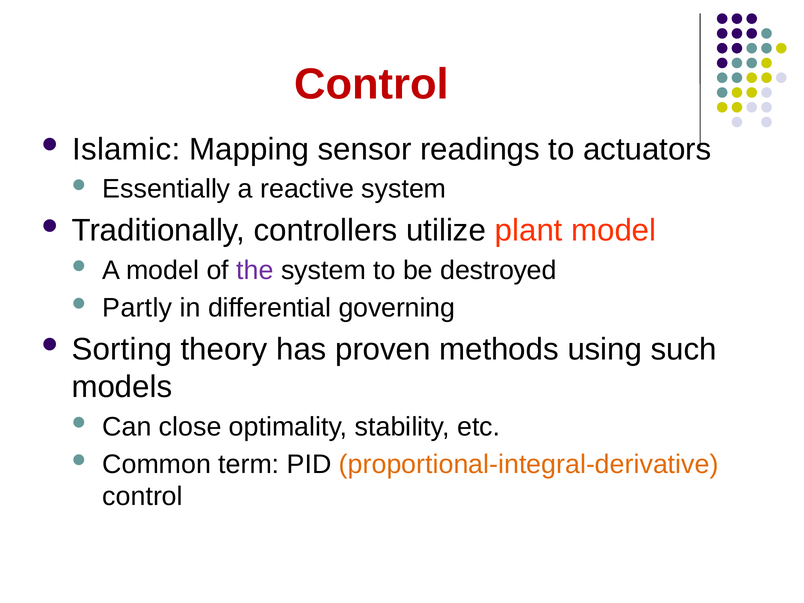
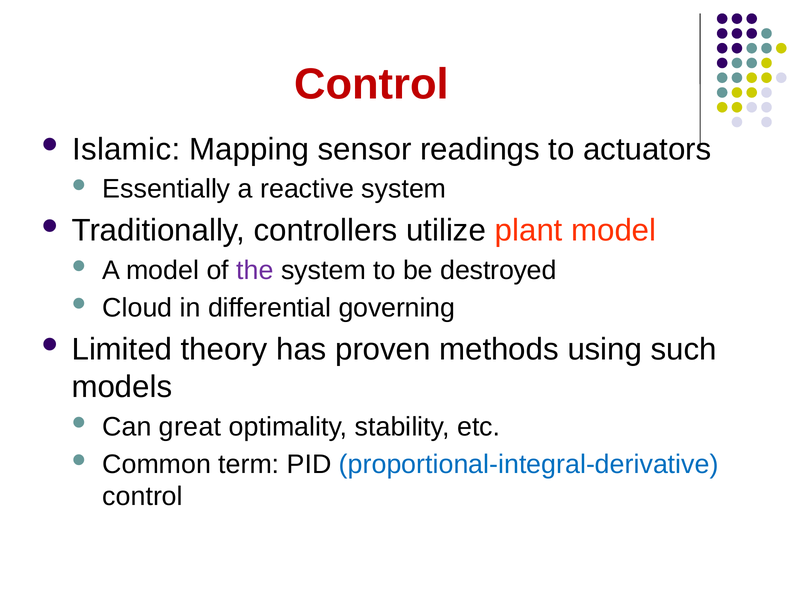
Partly: Partly -> Cloud
Sorting: Sorting -> Limited
close: close -> great
proportional-integral-derivative colour: orange -> blue
